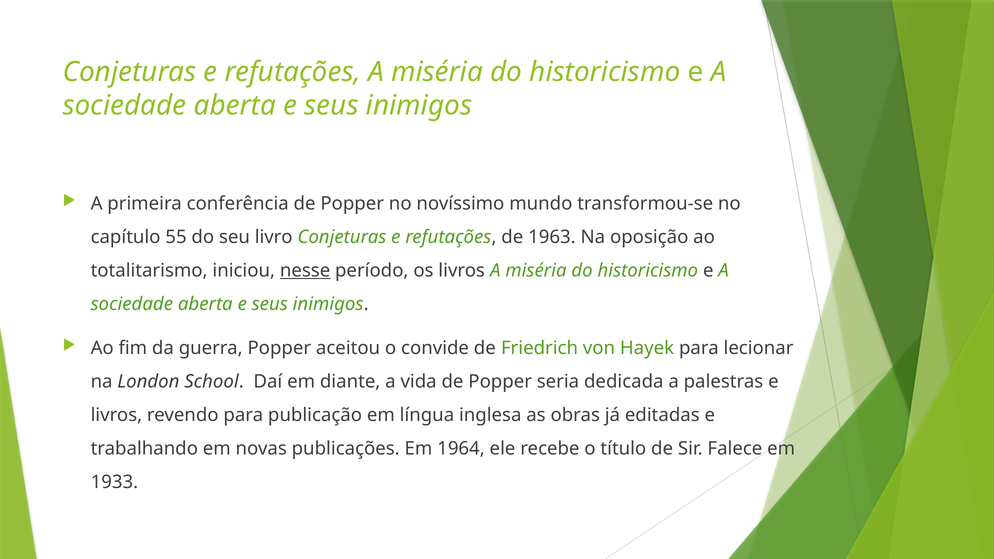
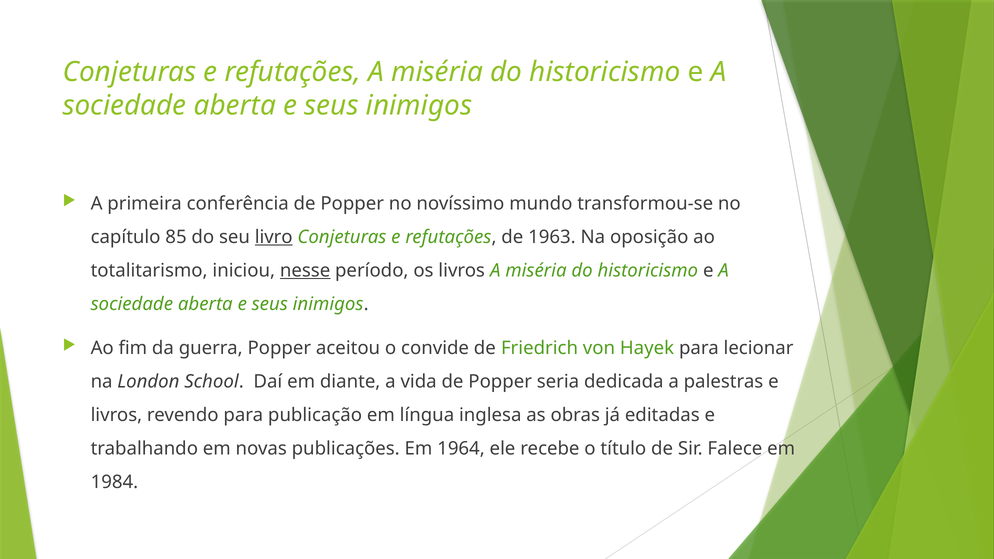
55: 55 -> 85
livro underline: none -> present
1933: 1933 -> 1984
